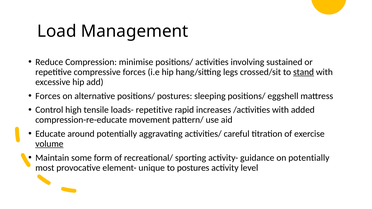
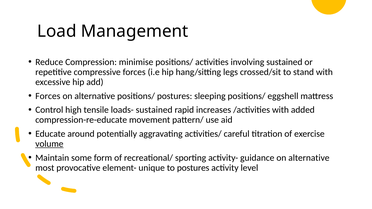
stand underline: present -> none
loads- repetitive: repetitive -> sustained
guidance on potentially: potentially -> alternative
